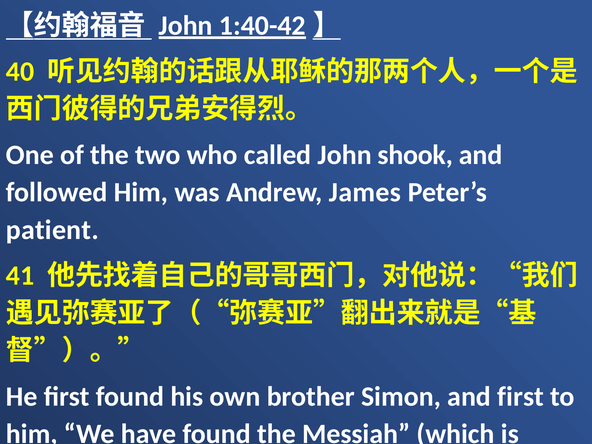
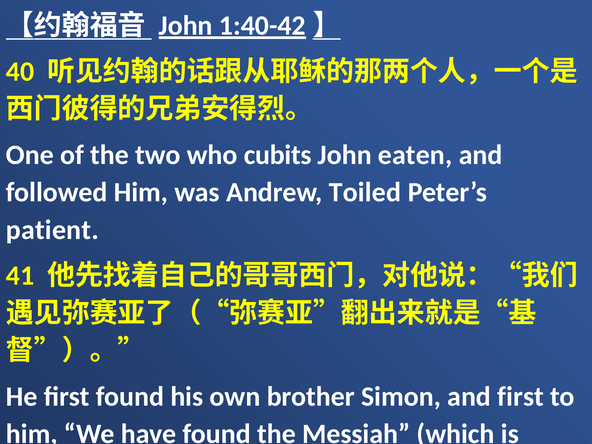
called: called -> cubits
shook: shook -> eaten
James: James -> Toiled
